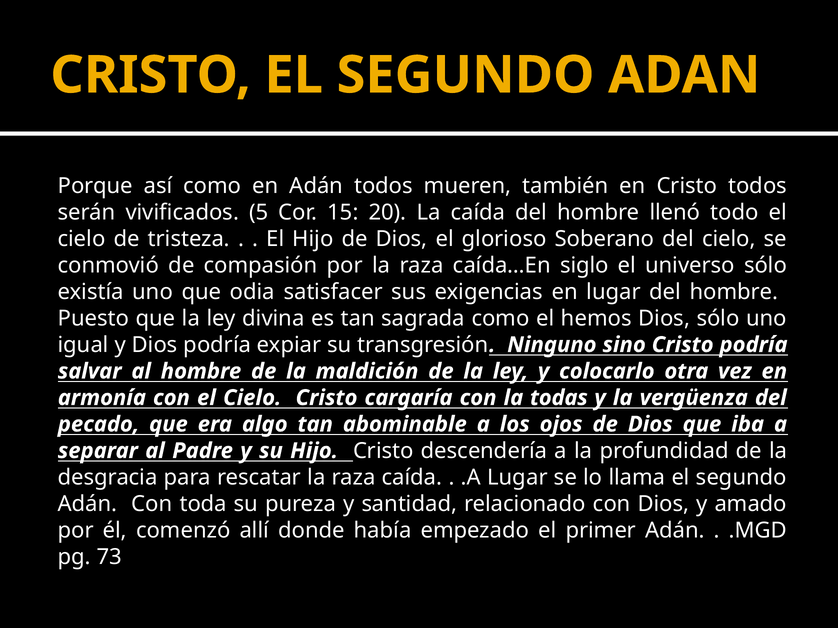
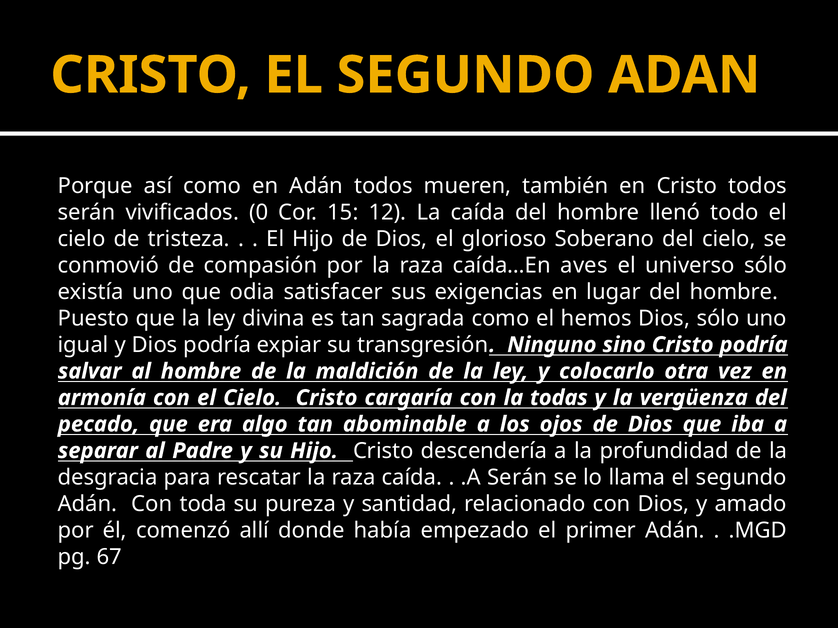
5: 5 -> 0
20: 20 -> 12
siglo: siglo -> aves
.A Lugar: Lugar -> Serán
73: 73 -> 67
